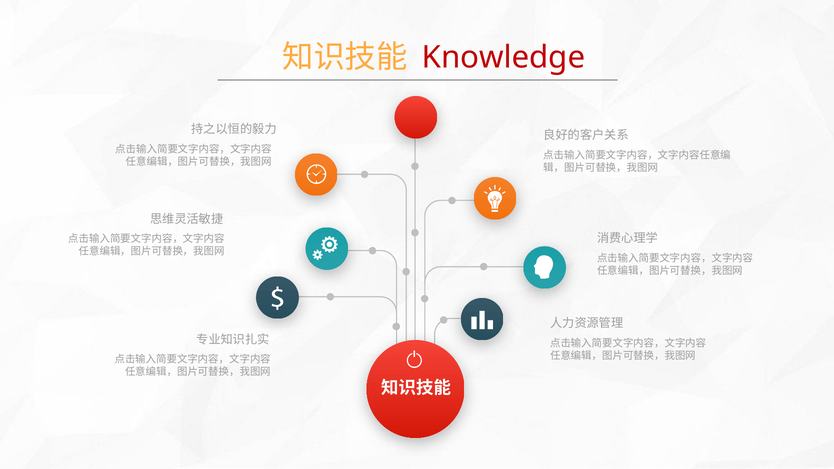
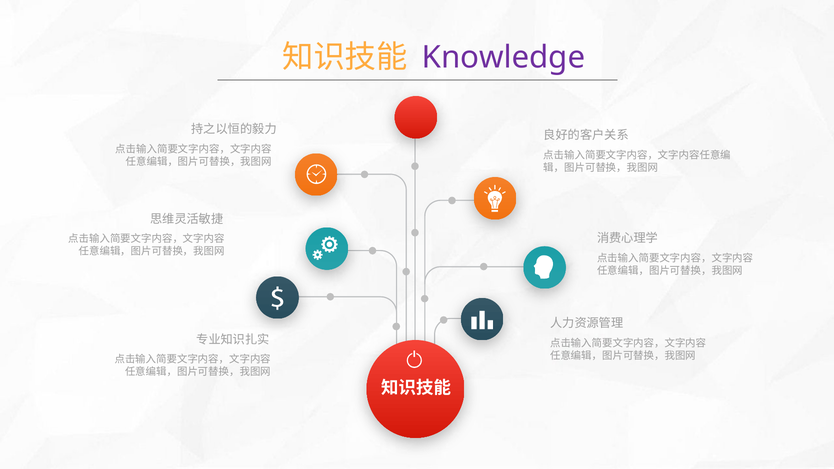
Knowledge colour: red -> purple
